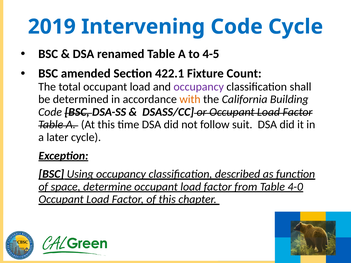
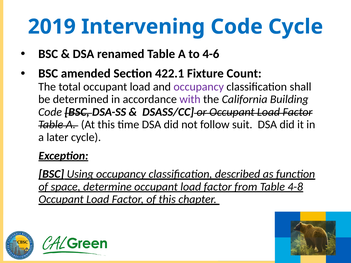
4-5: 4-5 -> 4-6
with colour: orange -> purple
4-0: 4-0 -> 4-8
